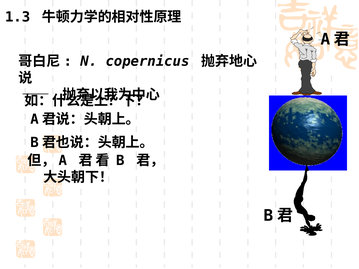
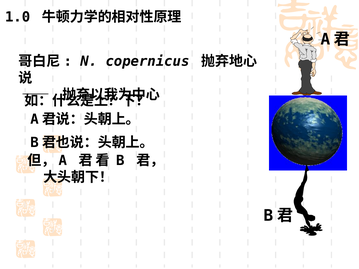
1.3: 1.3 -> 1.0
